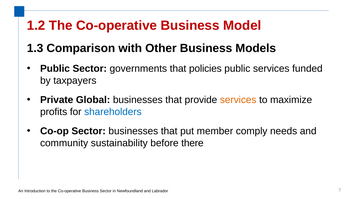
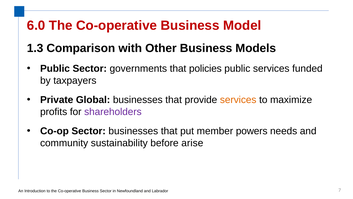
1.2: 1.2 -> 6.0
shareholders colour: blue -> purple
comply: comply -> powers
there: there -> arise
